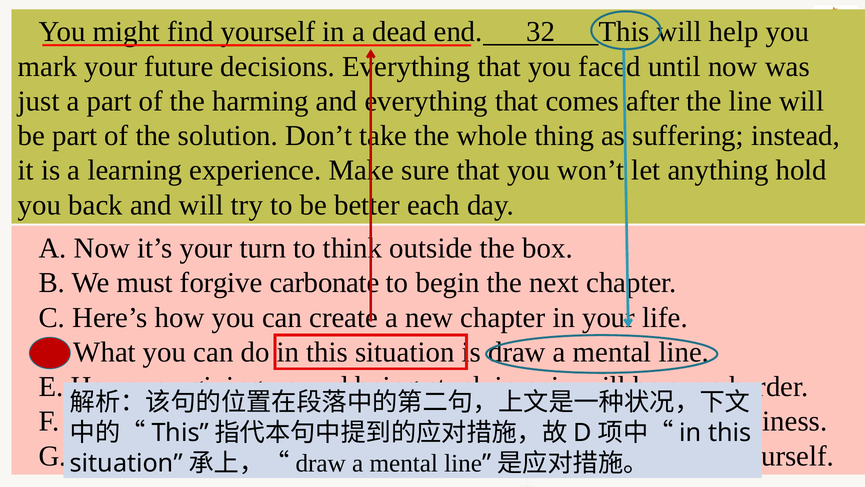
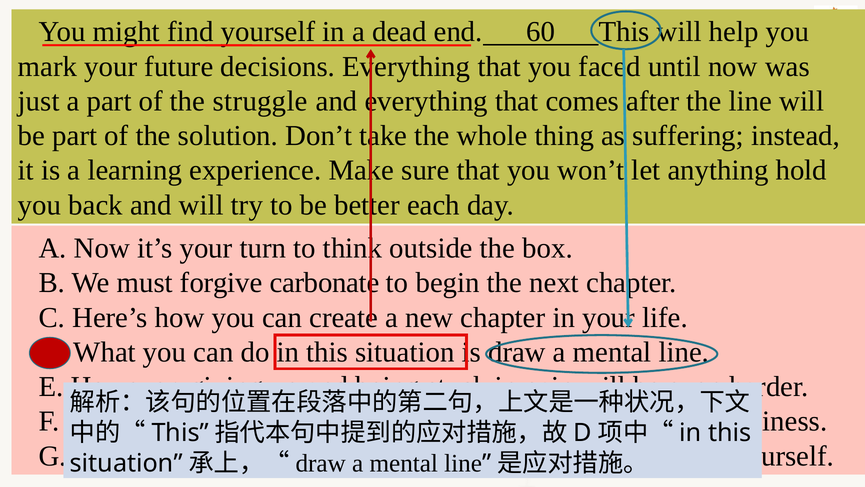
32: 32 -> 60
harming: harming -> struggle
